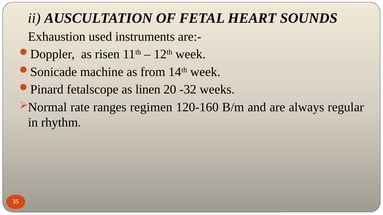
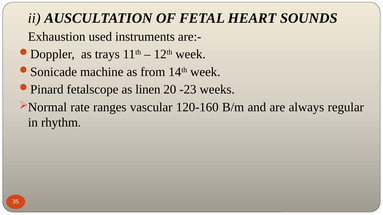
risen: risen -> trays
-32: -32 -> -23
regimen: regimen -> vascular
